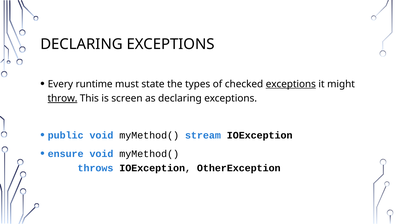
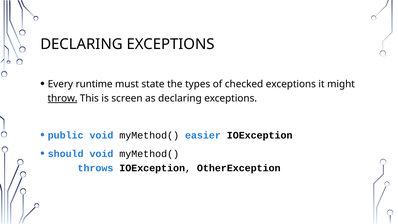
exceptions at (291, 84) underline: present -> none
stream: stream -> easier
ensure: ensure -> should
